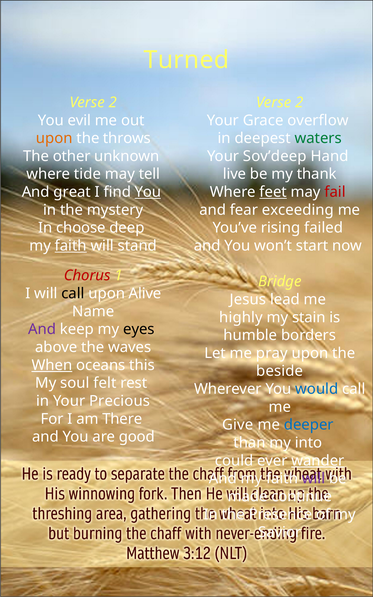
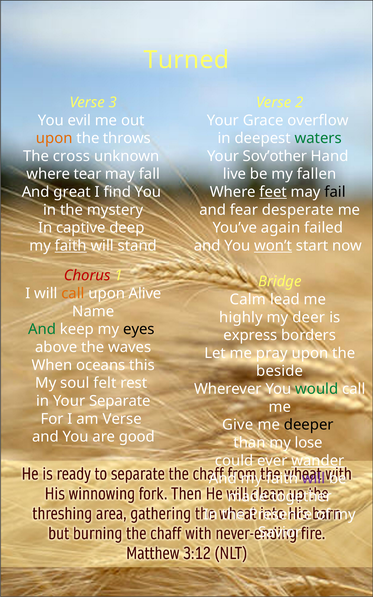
2 at (113, 102): 2 -> 3
other: other -> cross
Sov’deep: Sov’deep -> Sov’other
tide: tide -> tear
tell: tell -> fall
thank: thank -> fallen
You at (148, 192) underline: present -> none
fail colour: red -> black
exceeding: exceeding -> desperate
choose: choose -> captive
rising: rising -> again
won’t underline: none -> present
call at (73, 293) colour: black -> orange
Jesus: Jesus -> Calm
stain: stain -> deer
And at (42, 329) colour: purple -> green
humble: humble -> express
When underline: present -> none
would colour: blue -> green
Precious: Precious -> Separate
am There: There -> Verse
deeper colour: blue -> black
into: into -> lose
continue: continue -> together
